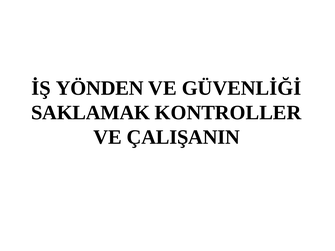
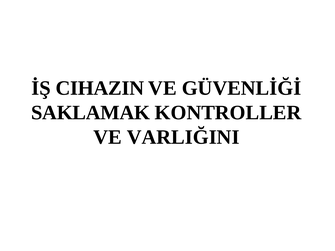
YÖNDEN: YÖNDEN -> CIHAZIN
ÇALIŞANIN: ÇALIŞANIN -> VARLIĞINI
